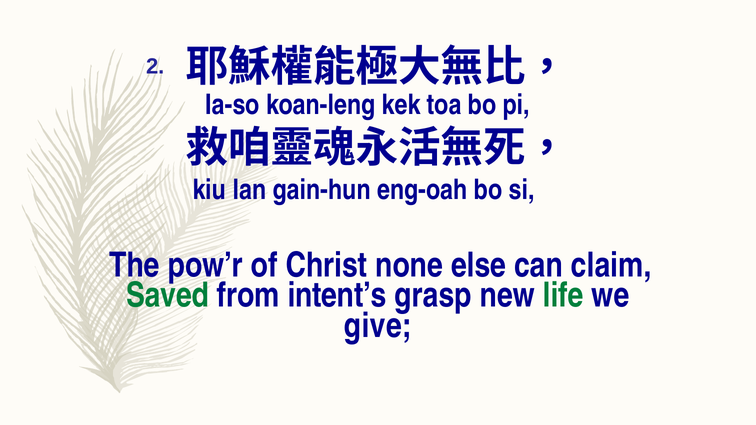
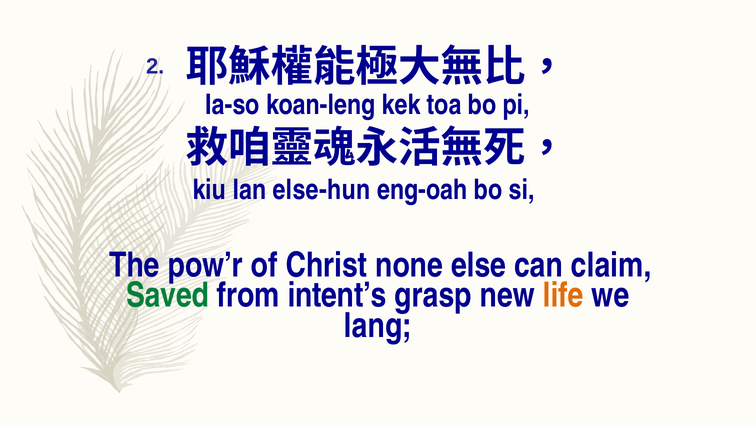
gain-hun: gain-hun -> else-hun
life colour: green -> orange
give: give -> lang
